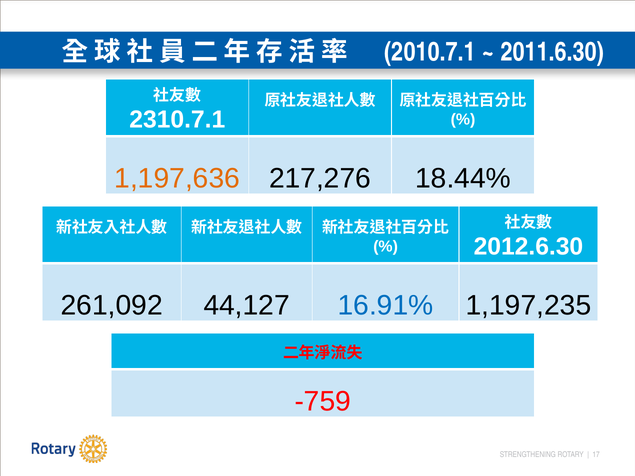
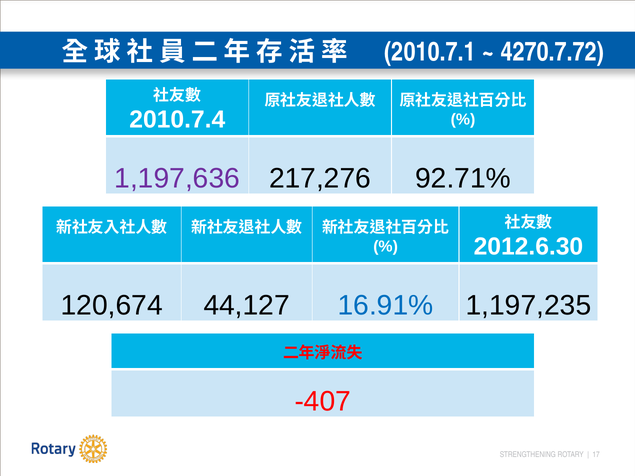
2011.6.30: 2011.6.30 -> 4270.7.72
2310.7.1: 2310.7.1 -> 2010.7.4
1,197,636 colour: orange -> purple
18.44%: 18.44% -> 92.71%
261,092: 261,092 -> 120,674
-759: -759 -> -407
